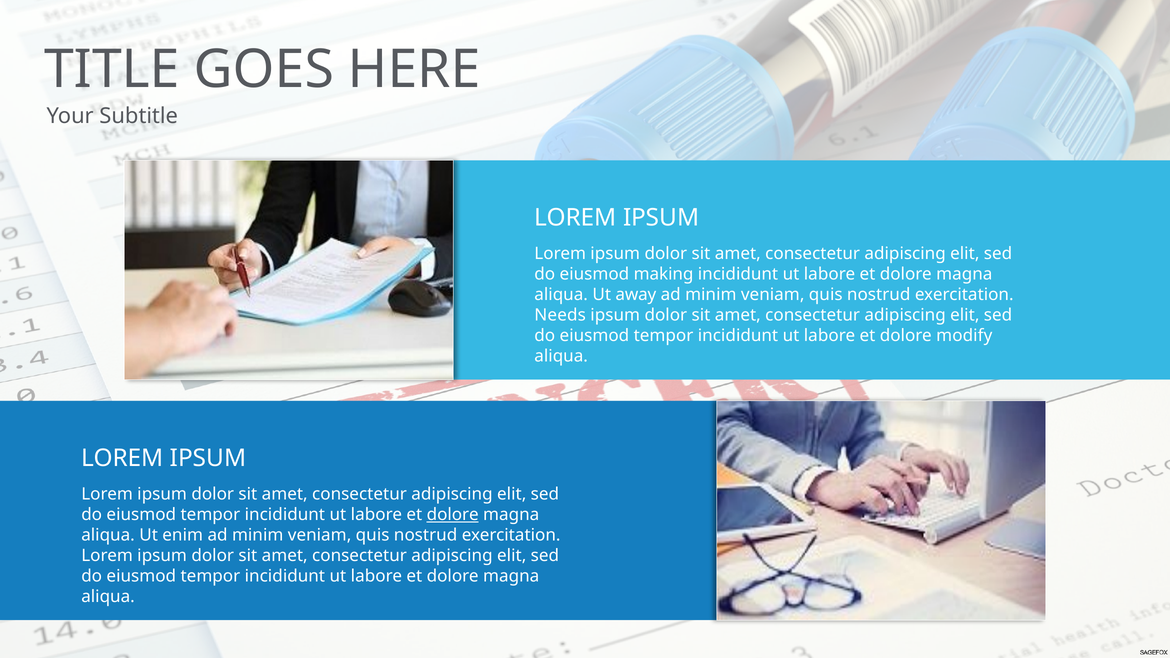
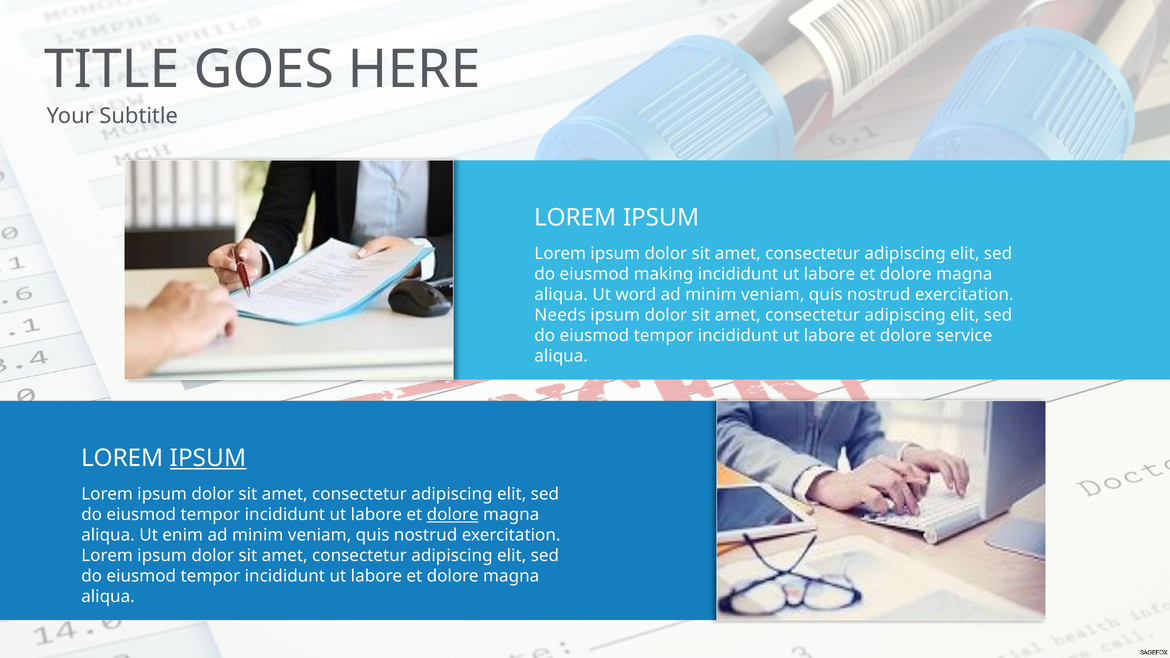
away: away -> word
modify: modify -> service
IPSUM at (208, 458) underline: none -> present
